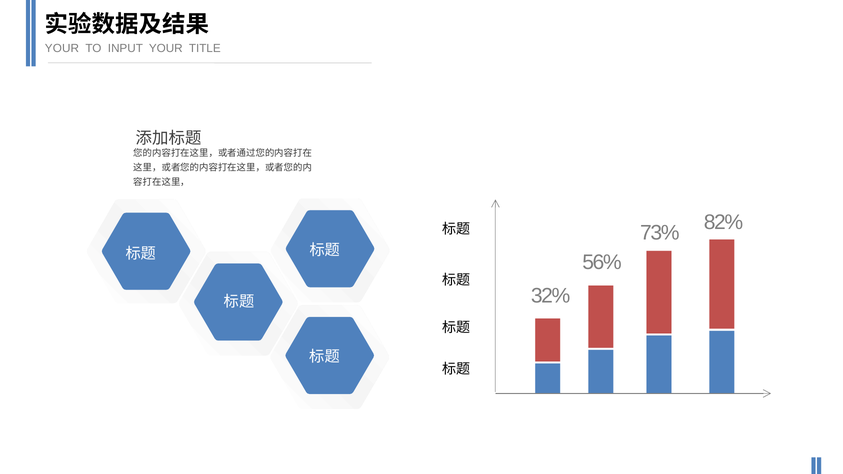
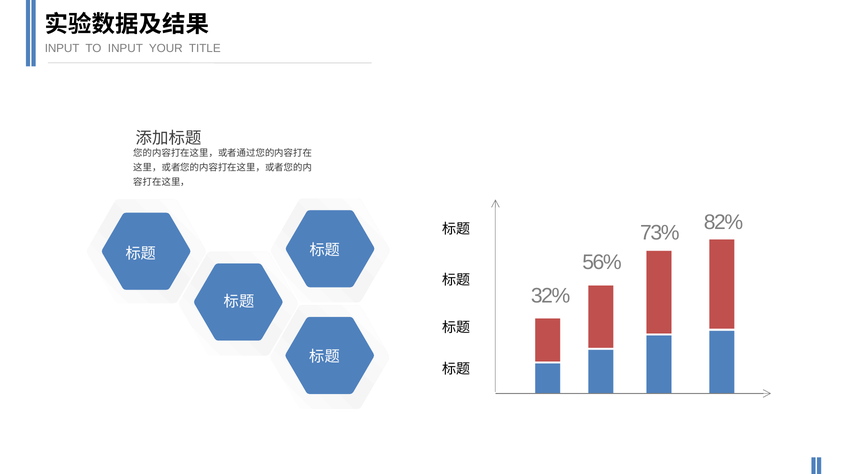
YOUR at (62, 48): YOUR -> INPUT
